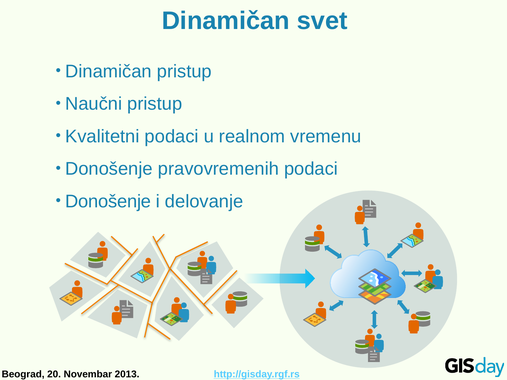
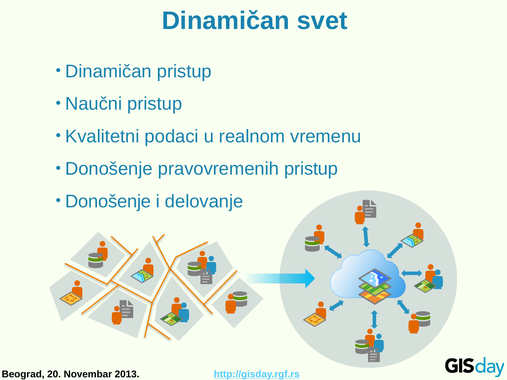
pravovremenih podaci: podaci -> pristup
